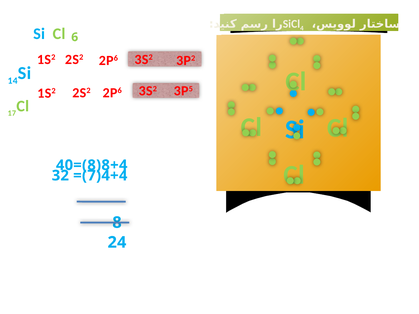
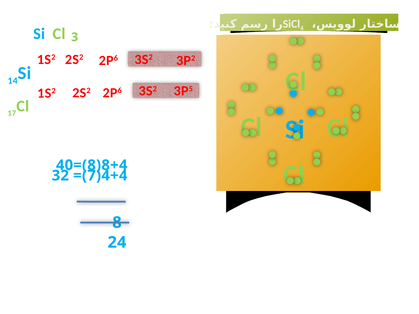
6: 6 -> 3
